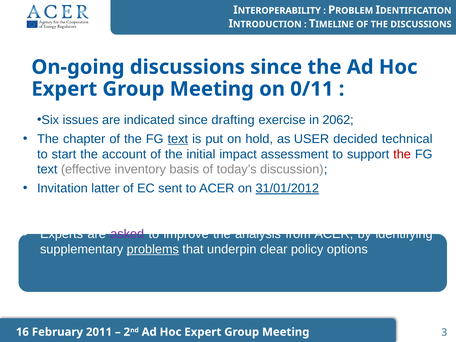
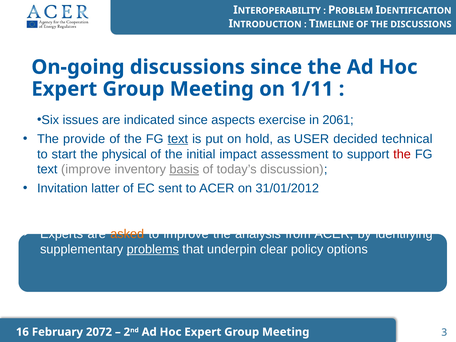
0/11: 0/11 -> 1/11
drafting: drafting -> aspects
2062: 2062 -> 2061
chapter: chapter -> provide
account: account -> physical
text effective: effective -> improve
basis underline: none -> present
31/01/2012 underline: present -> none
asked colour: purple -> orange
2011: 2011 -> 2072
